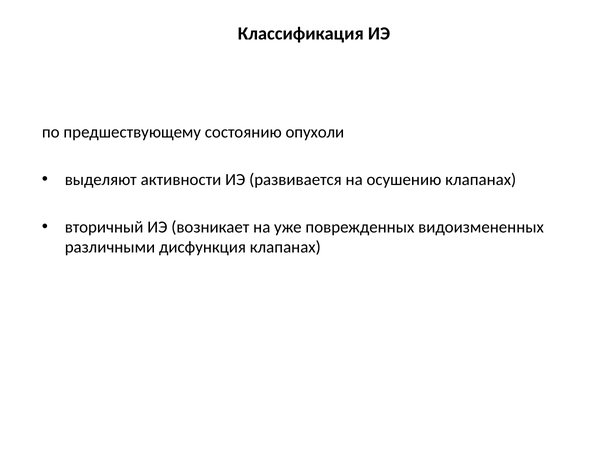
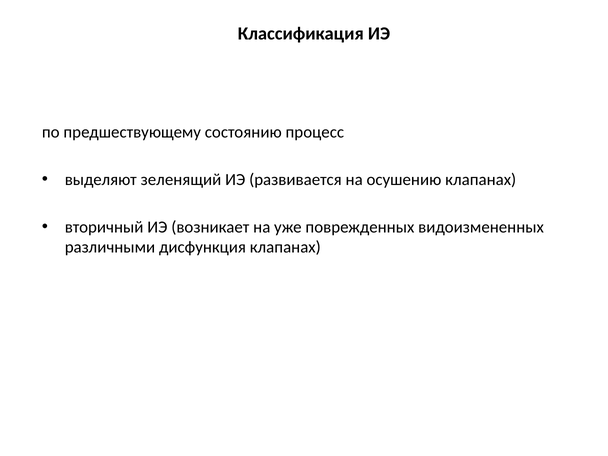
опухоли: опухоли -> процесс
активности: активности -> зеленящий
